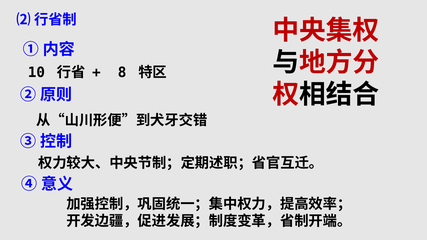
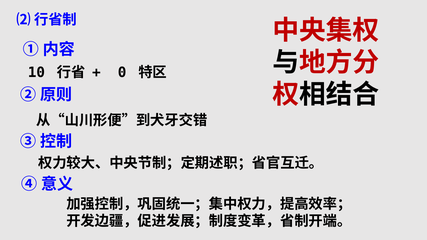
8: 8 -> 0
